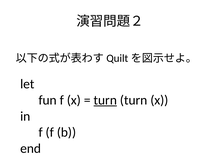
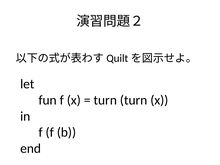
turn at (105, 100) underline: present -> none
